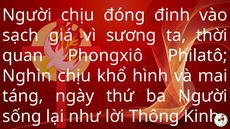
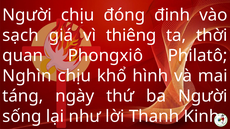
sương: sương -> thiêng
Thông: Thông -> Thanh
